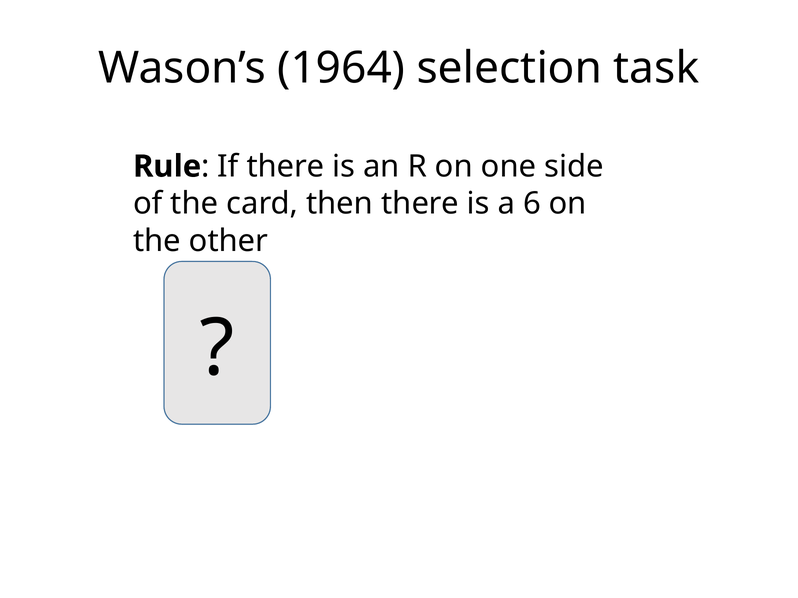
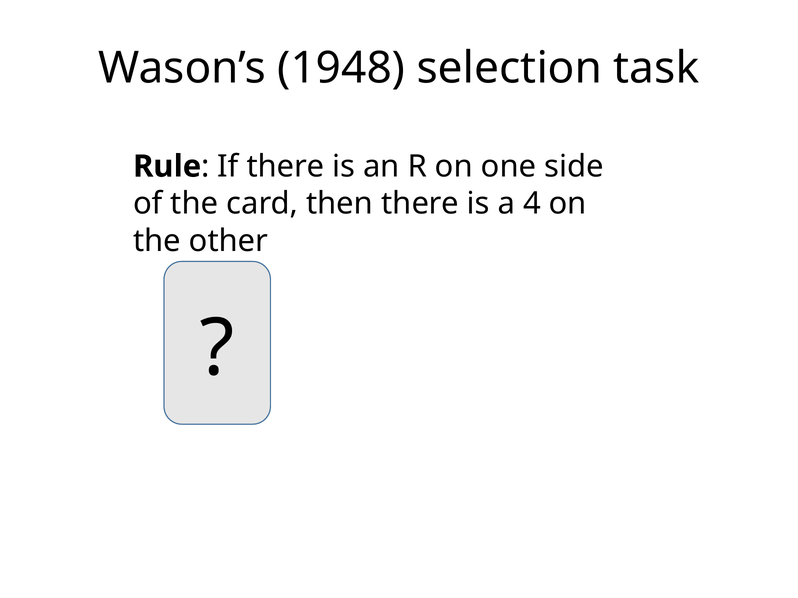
1964: 1964 -> 1948
6: 6 -> 4
